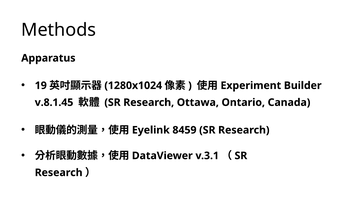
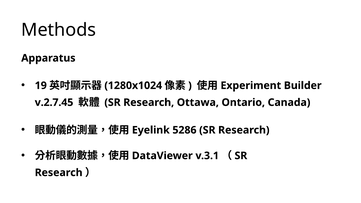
v.8.1.45: v.8.1.45 -> v.2.7.45
8459: 8459 -> 5286
